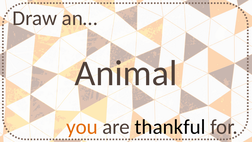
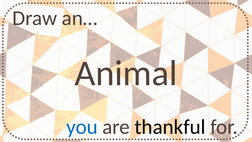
you colour: orange -> blue
